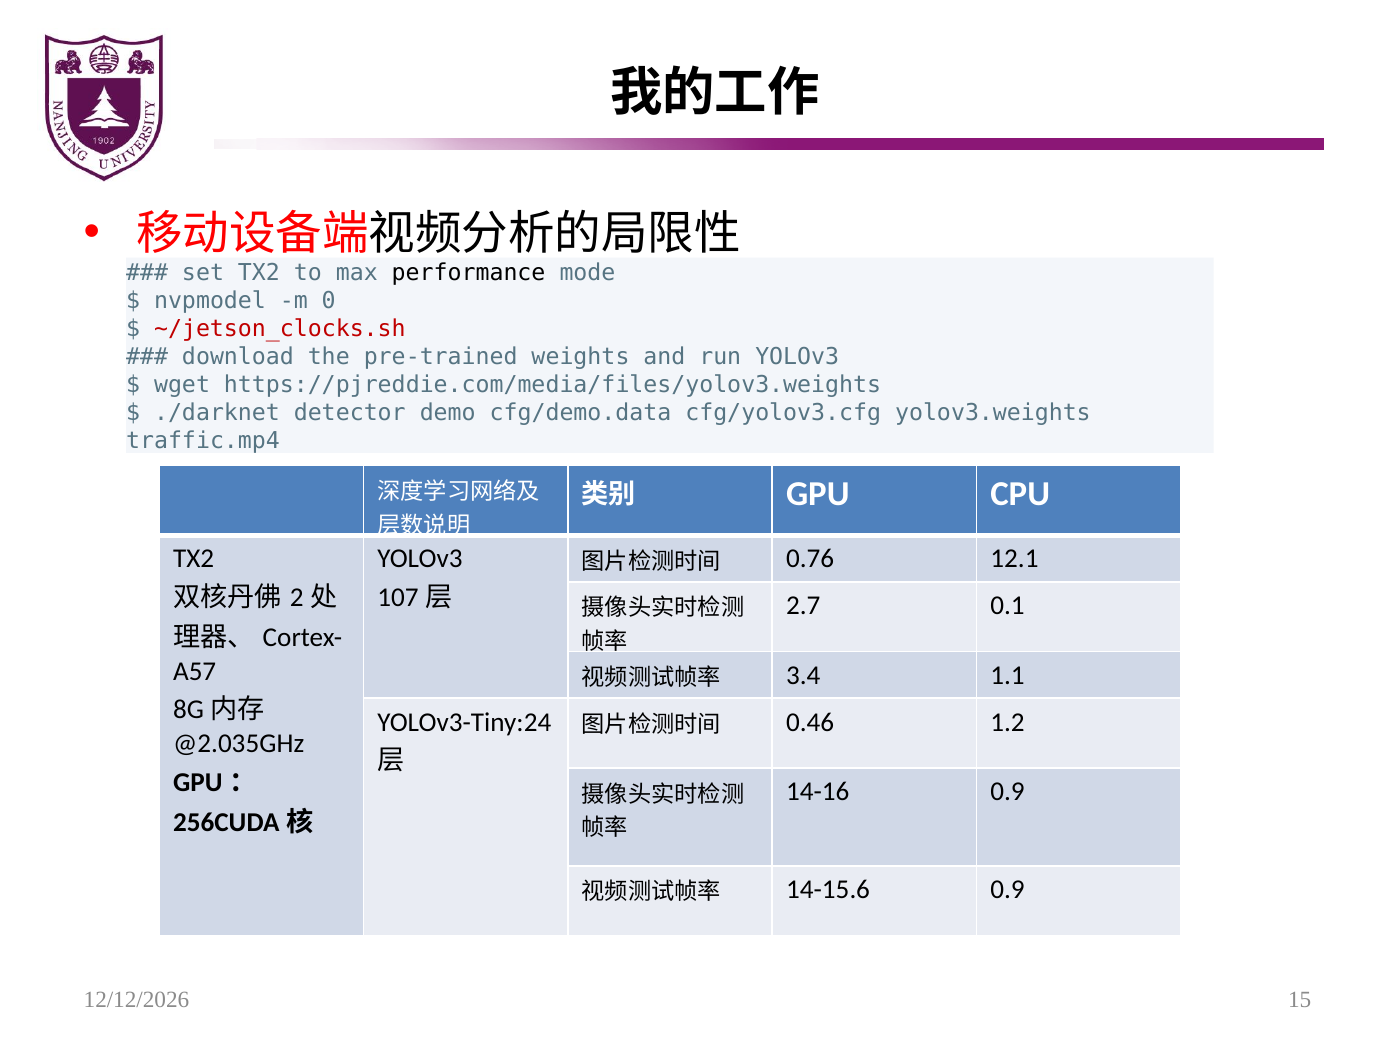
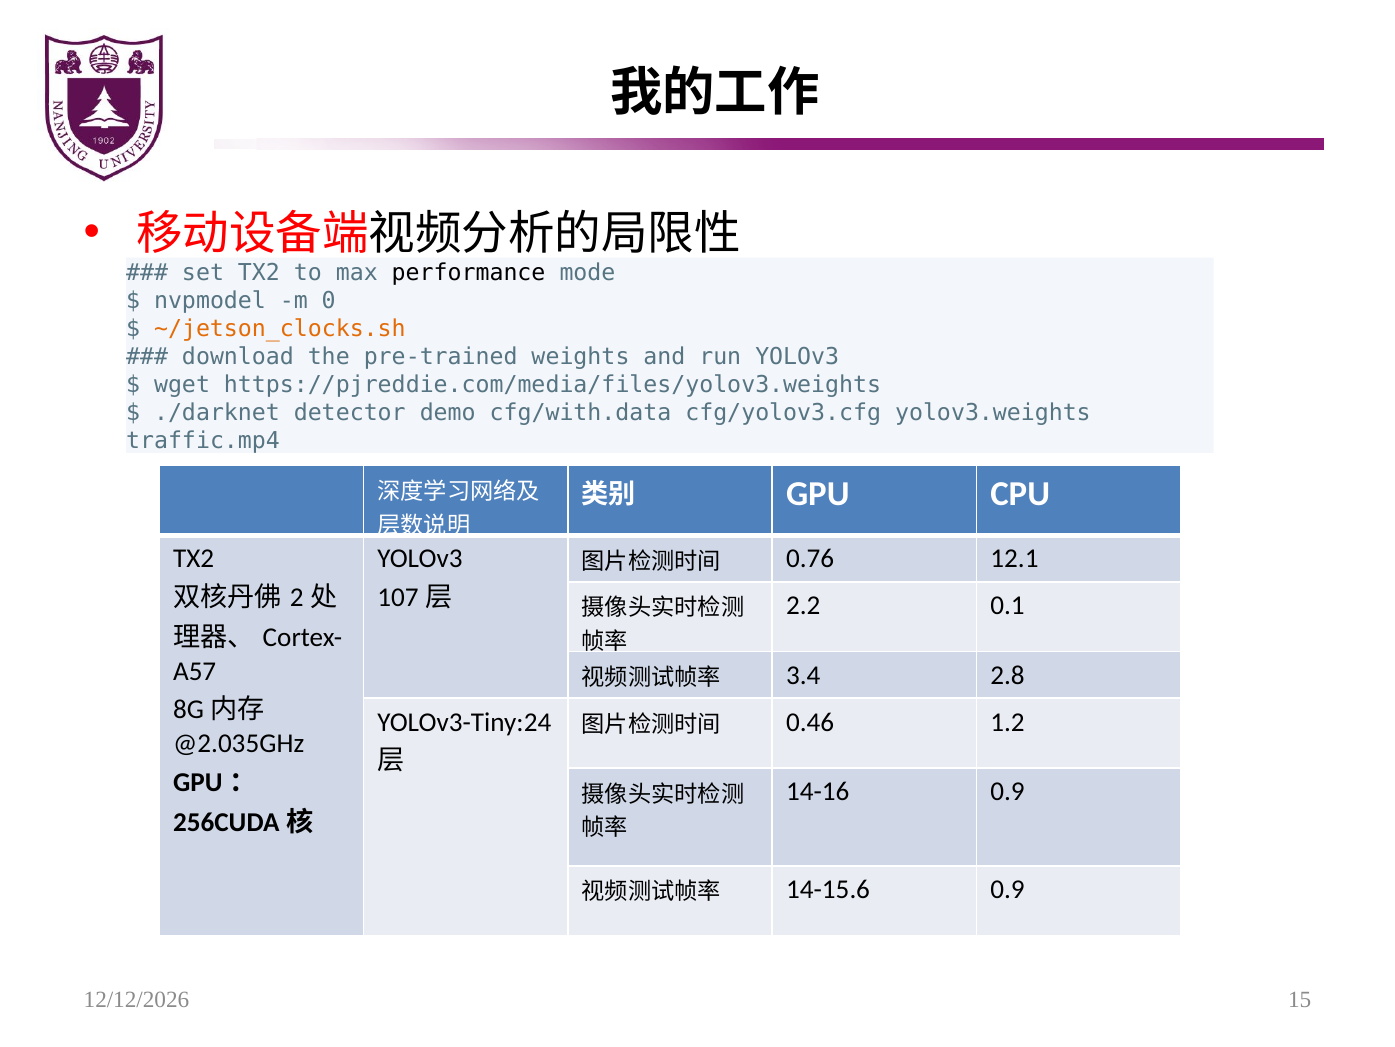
~/jetson_clocks.sh colour: red -> orange
cfg/demo.data: cfg/demo.data -> cfg/with.data
2.7: 2.7 -> 2.2
1.1: 1.1 -> 2.8
